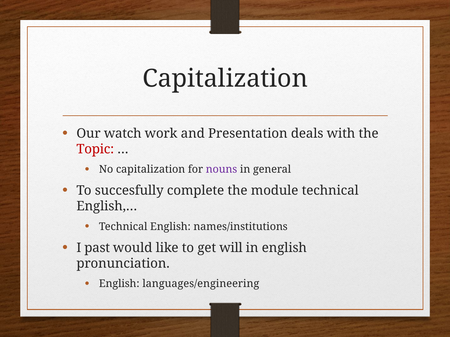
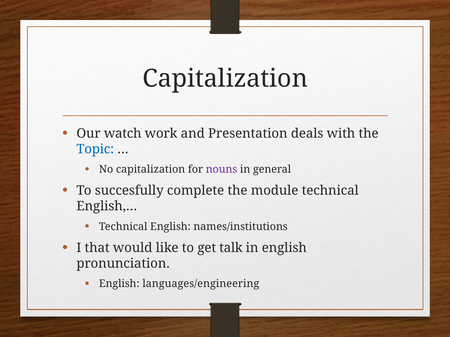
Topic colour: red -> blue
past: past -> that
will: will -> talk
